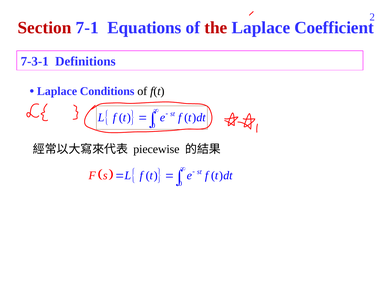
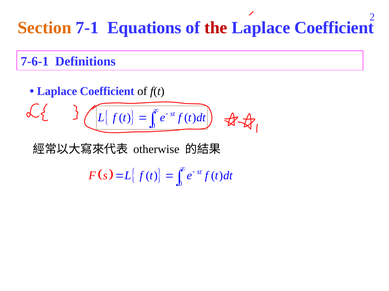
Section colour: red -> orange
7-3-1: 7-3-1 -> 7-6-1
Conditions at (107, 91): Conditions -> Coefficient
piecewise: piecewise -> otherwise
